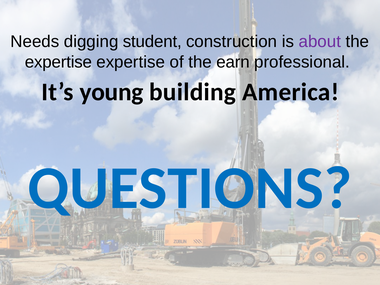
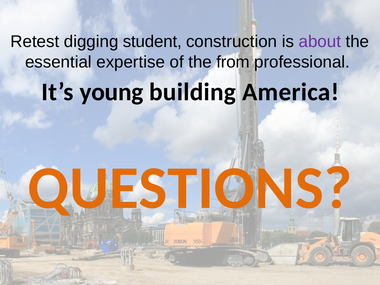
Needs: Needs -> Retest
expertise at (58, 62): expertise -> essential
earn: earn -> from
QUESTIONS colour: blue -> orange
